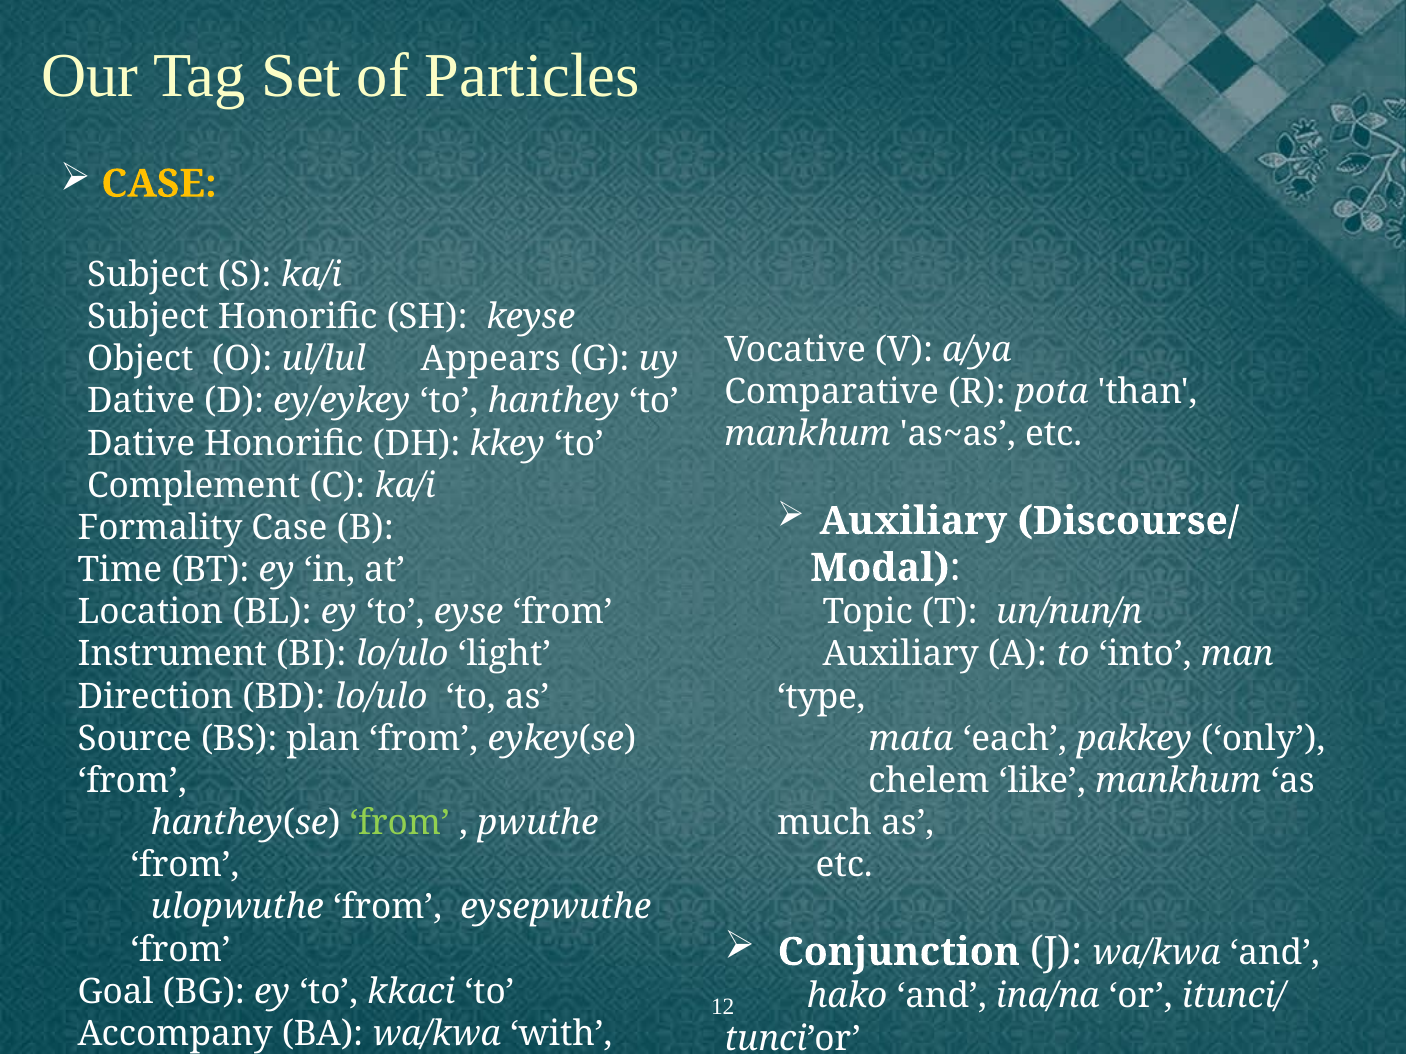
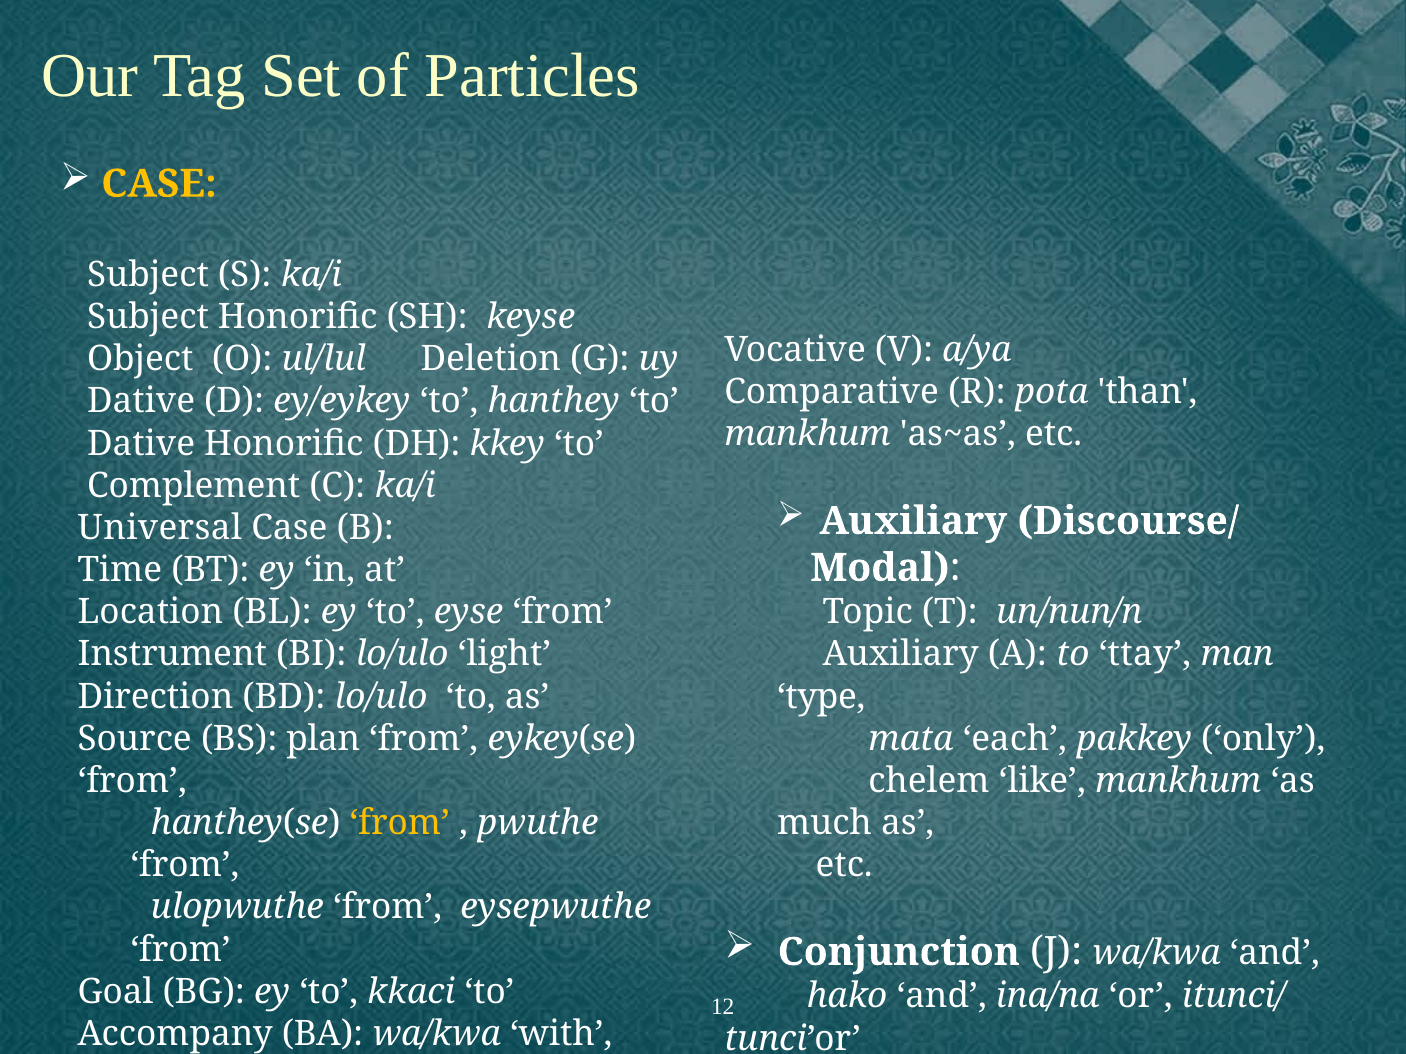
Appears: Appears -> Deletion
Formality: Formality -> Universal
into: into -> ttay
from at (400, 823) colour: light green -> yellow
